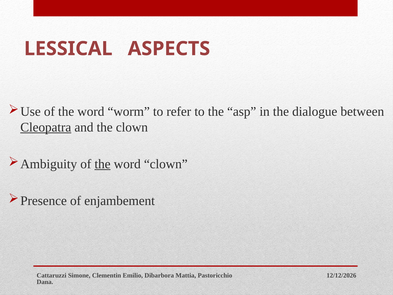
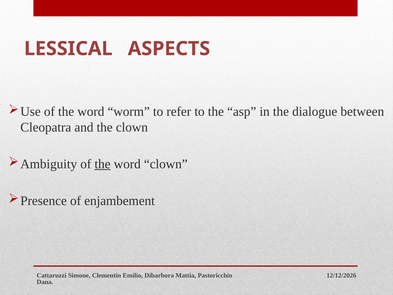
Cleopatra underline: present -> none
